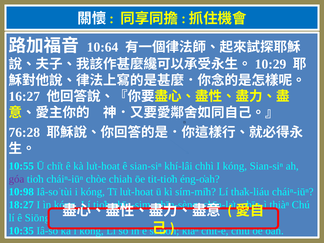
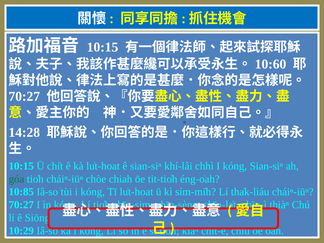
10:64 at (103, 47): 10:64 -> 10:15
10:29: 10:29 -> 10:60
16:27 at (24, 97): 16:27 -> 70:27
76:28: 76:28 -> 14:28
10:55 at (21, 166): 10:55 -> 10:15
góa colour: purple -> green
10:98: 10:98 -> 10:85
18:27 at (21, 205): 18:27 -> 70:27
10:35: 10:35 -> 10:29
